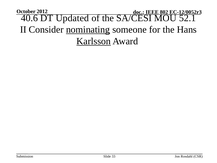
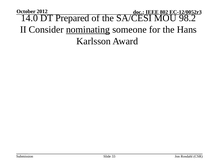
40.6: 40.6 -> 14.0
Updated: Updated -> Prepared
52.1: 52.1 -> 98.2
Karlsson underline: present -> none
